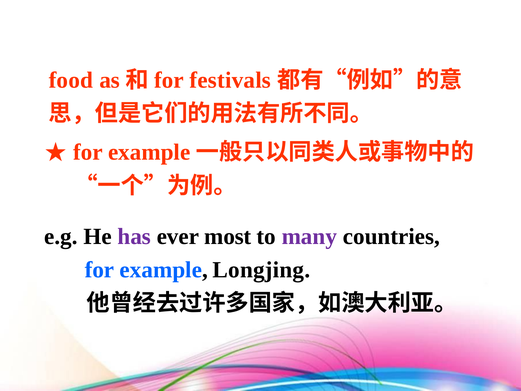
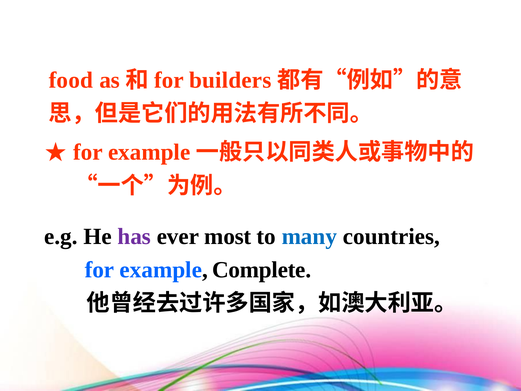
festivals: festivals -> builders
many colour: purple -> blue
Longjing: Longjing -> Complete
